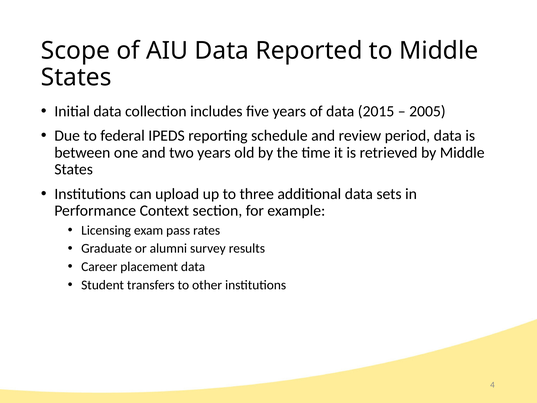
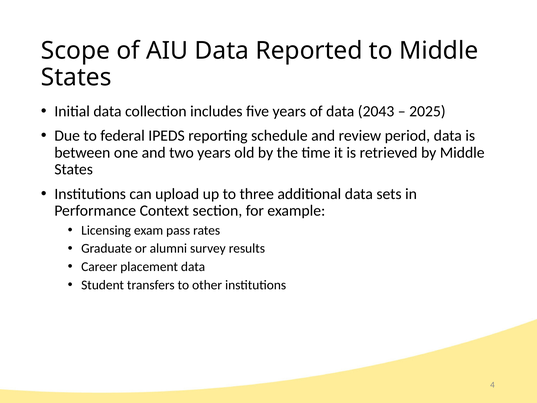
2015: 2015 -> 2043
2005: 2005 -> 2025
